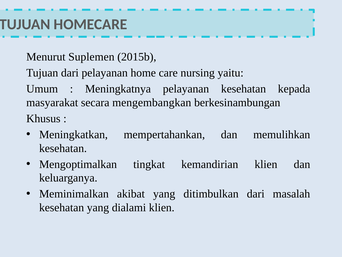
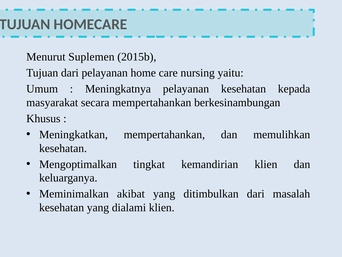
secara mengembangkan: mengembangkan -> mempertahankan
